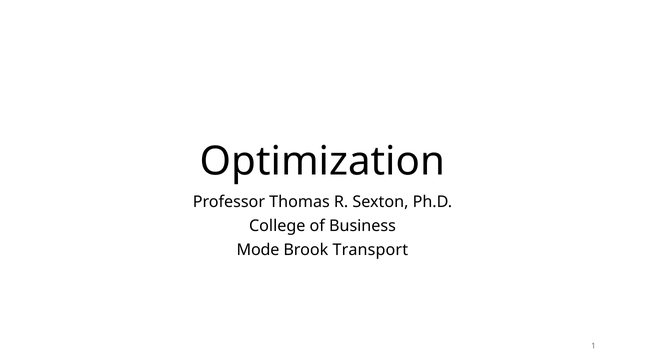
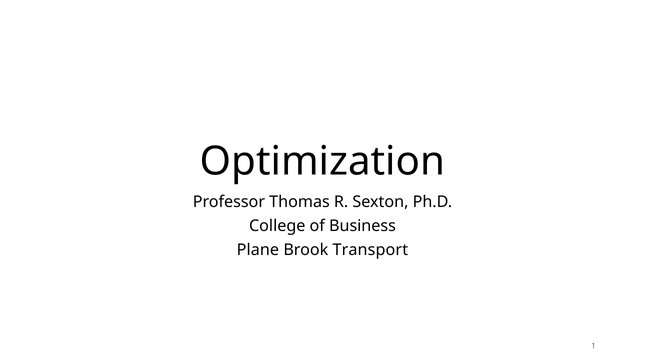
Mode: Mode -> Plane
